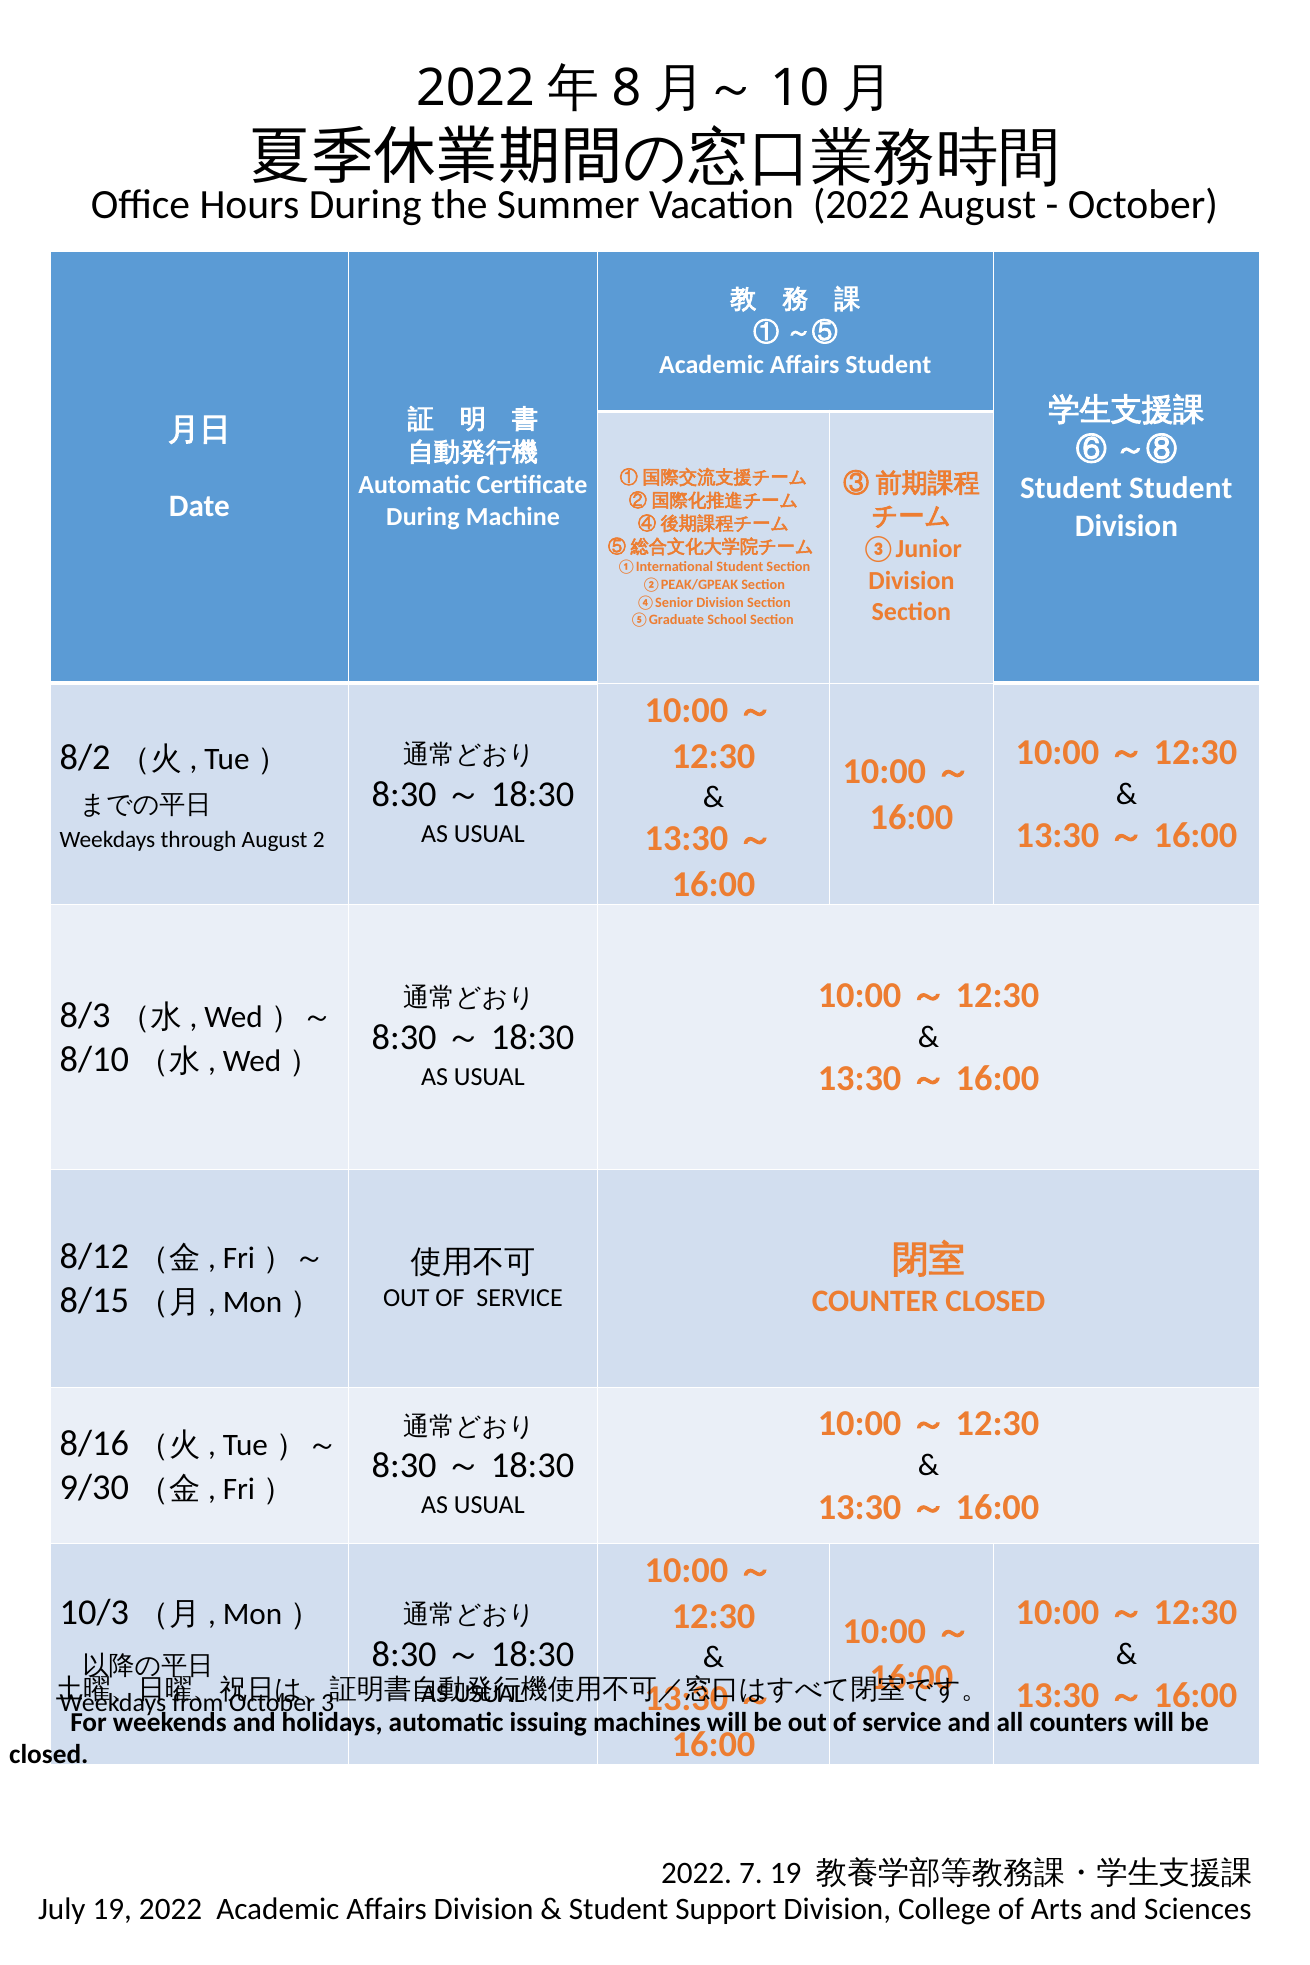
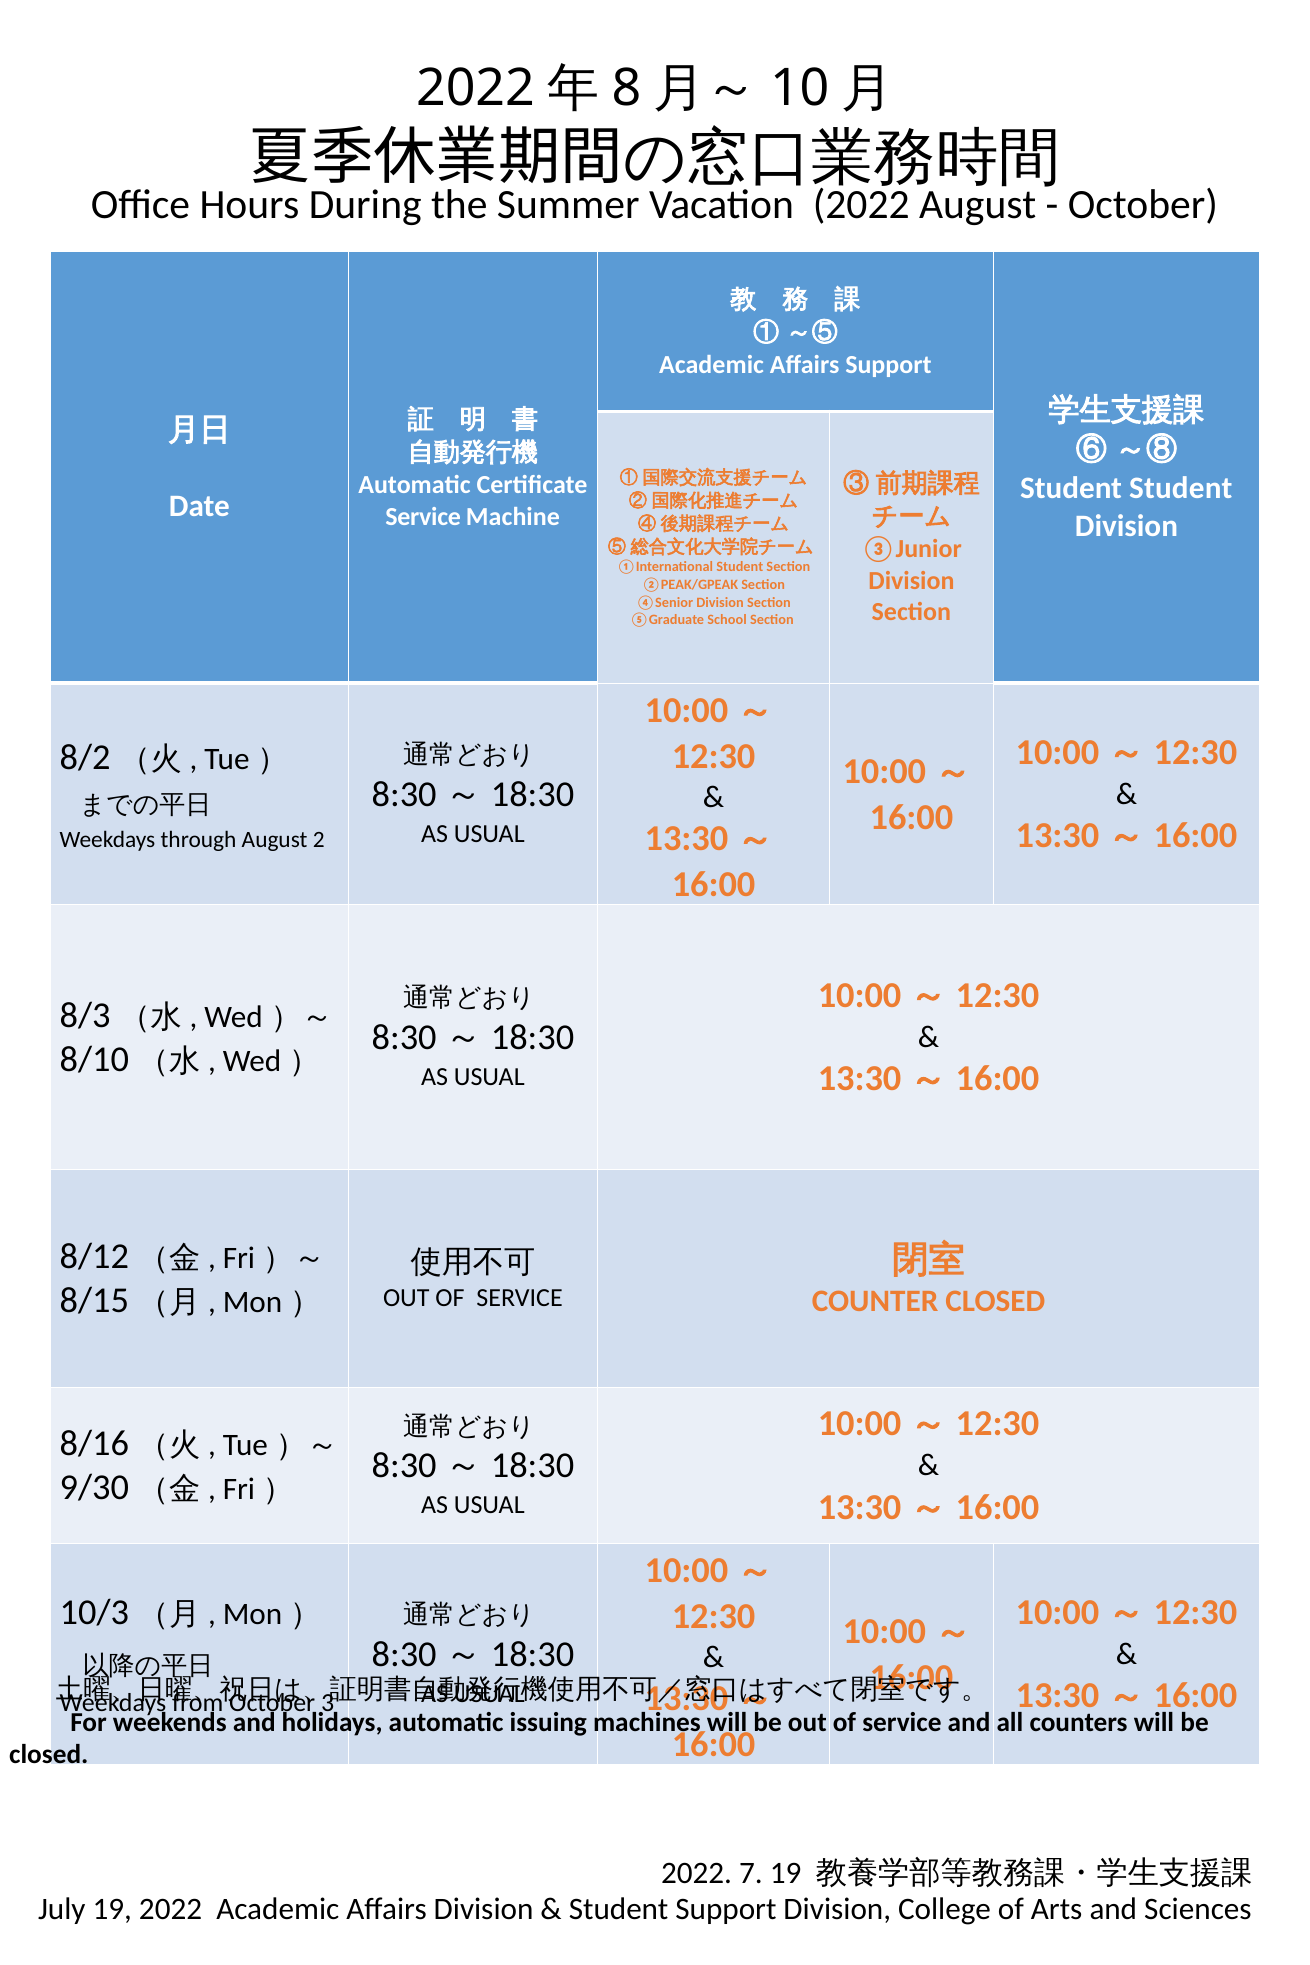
Affairs Student: Student -> Support
During at (423, 516): During -> Service
